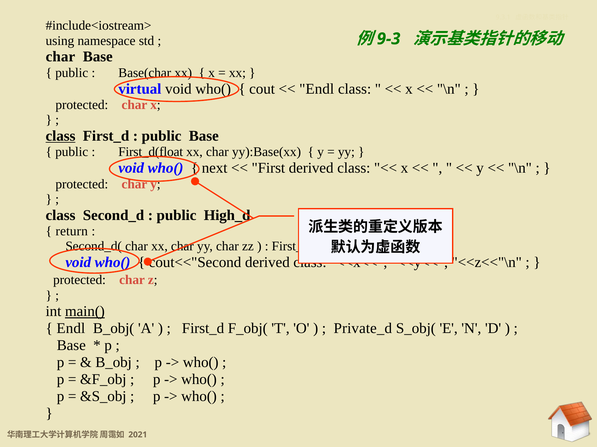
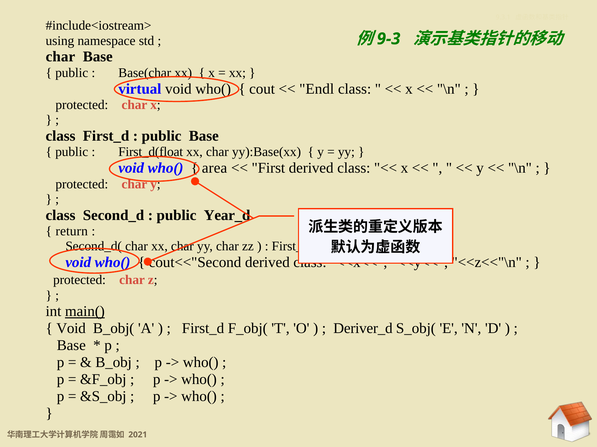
class at (61, 136) underline: present -> none
next: next -> area
High_d: High_d -> Year_d
Endl at (71, 329): Endl -> Void
Private_d: Private_d -> Deriver_d
